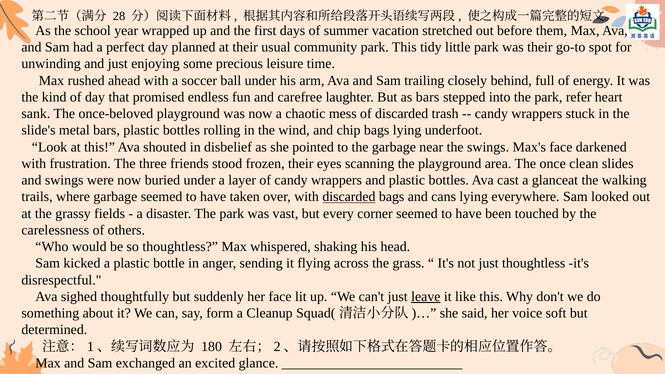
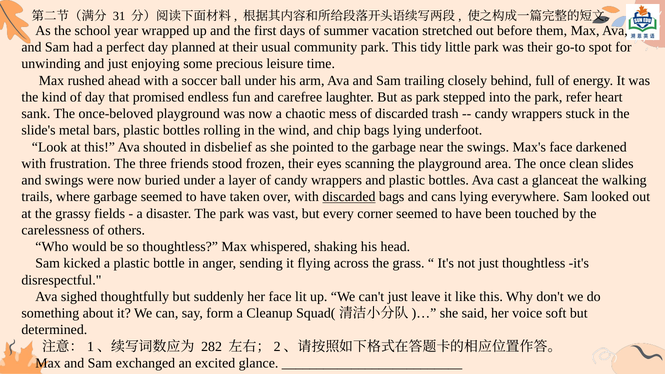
28: 28 -> 31
as bars: bars -> park
leave underline: present -> none
180: 180 -> 282
